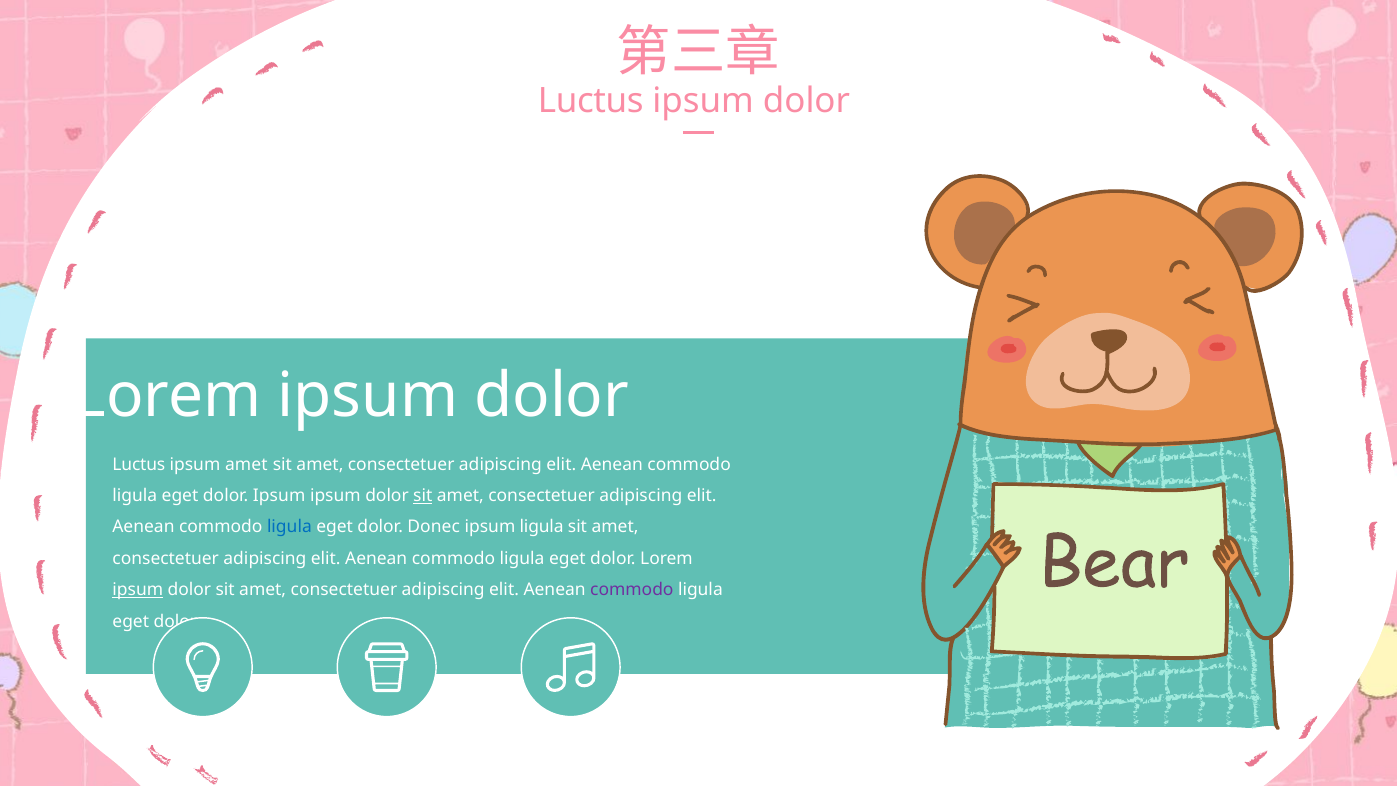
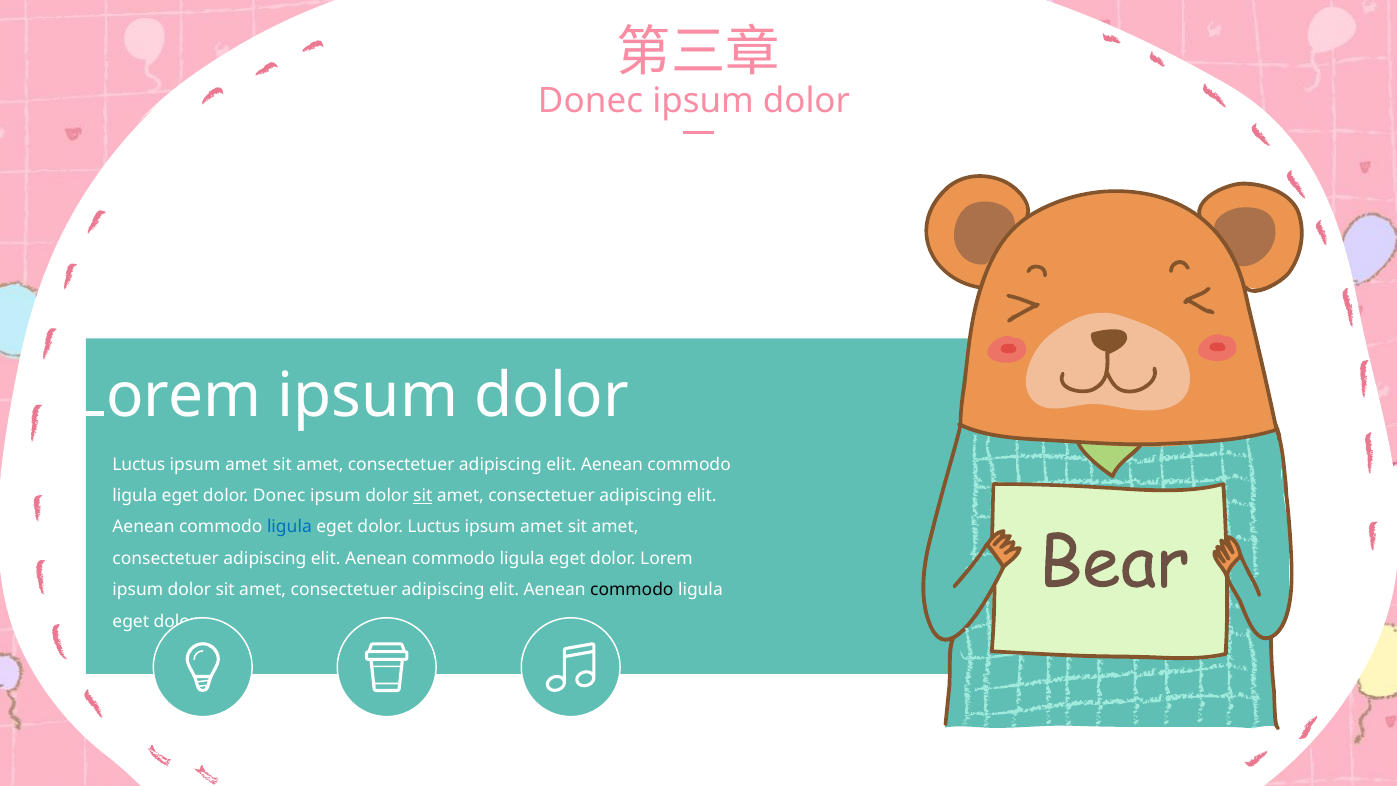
Luctus at (591, 101): Luctus -> Donec
dolor Ipsum: Ipsum -> Donec
eget dolor Donec: Donec -> Luctus
ligula at (542, 527): ligula -> amet
ipsum at (138, 590) underline: present -> none
commodo at (632, 590) colour: purple -> black
